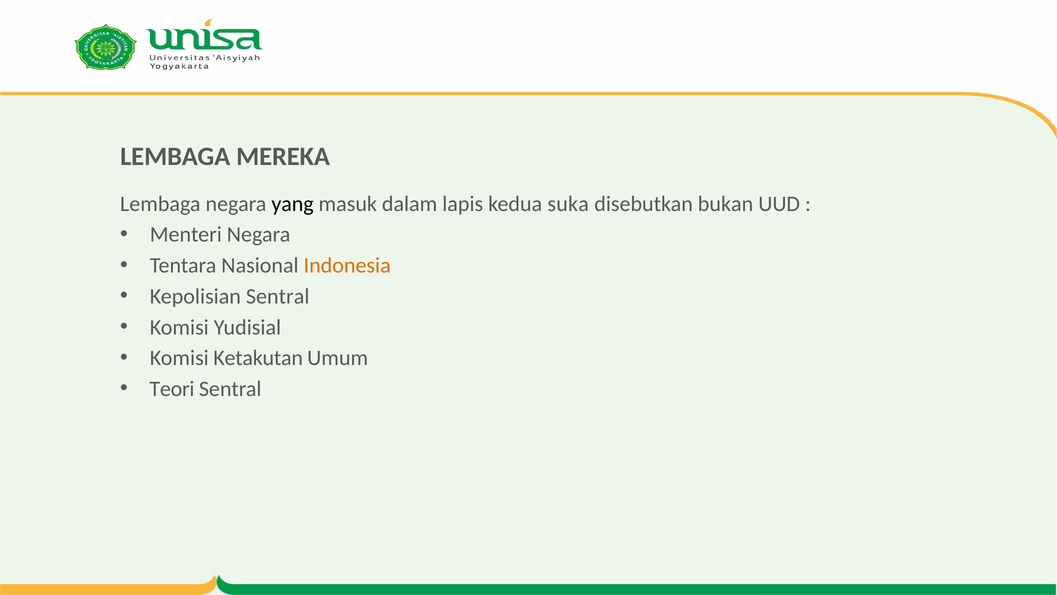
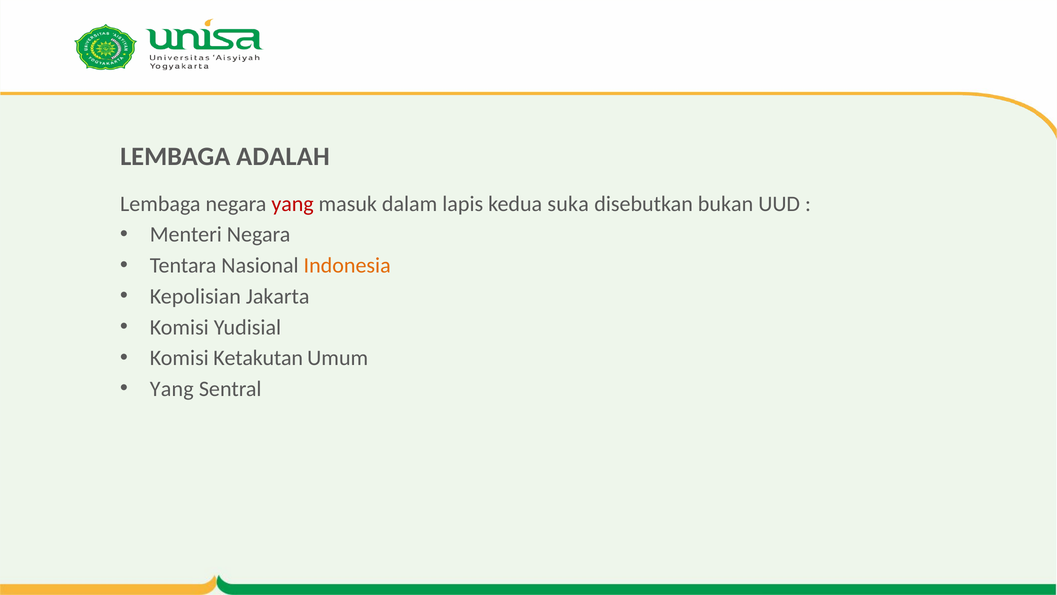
MEREKA: MEREKA -> ADALAH
yang at (293, 204) colour: black -> red
Kepolisian Sentral: Sentral -> Jakarta
Teori at (172, 389): Teori -> Yang
